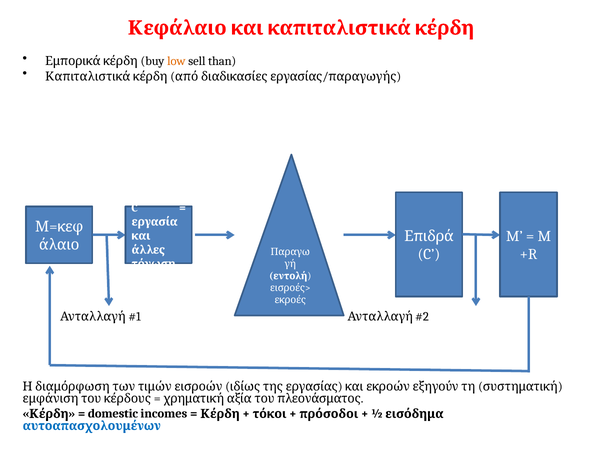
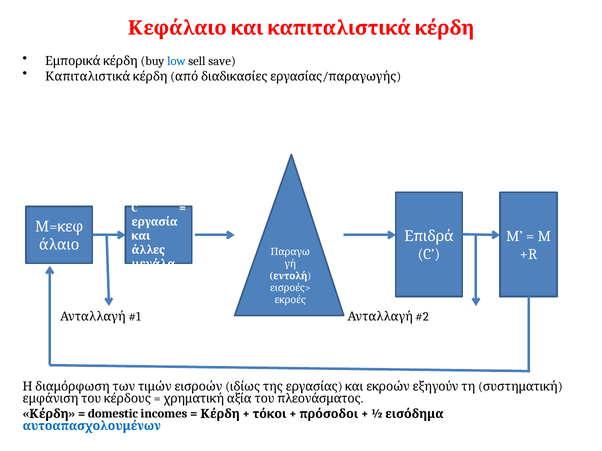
low colour: orange -> blue
than: than -> save
τόνωση: τόνωση -> μεγάλα
